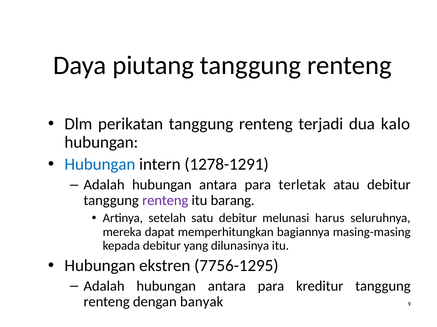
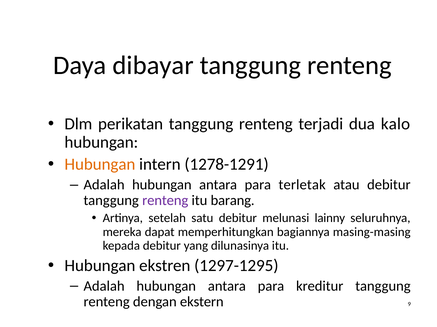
piutang: piutang -> dibayar
Hubungan at (100, 165) colour: blue -> orange
harus: harus -> lainny
7756-1295: 7756-1295 -> 1297-1295
banyak: banyak -> ekstern
